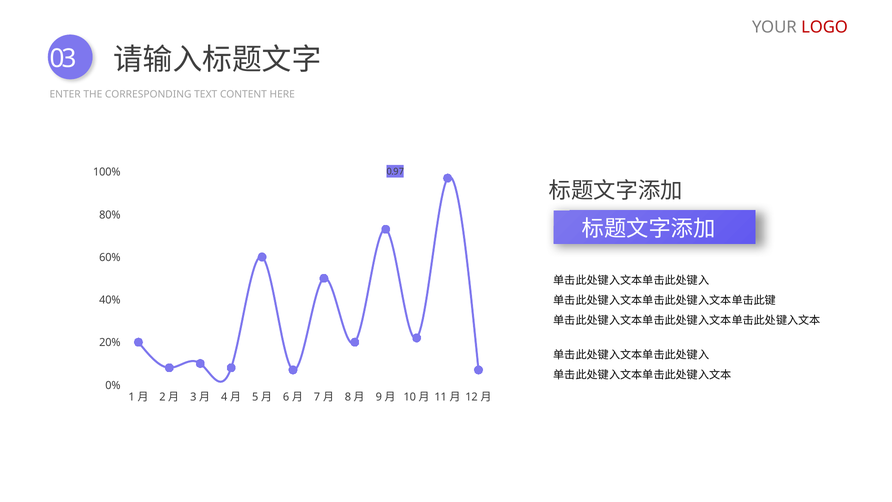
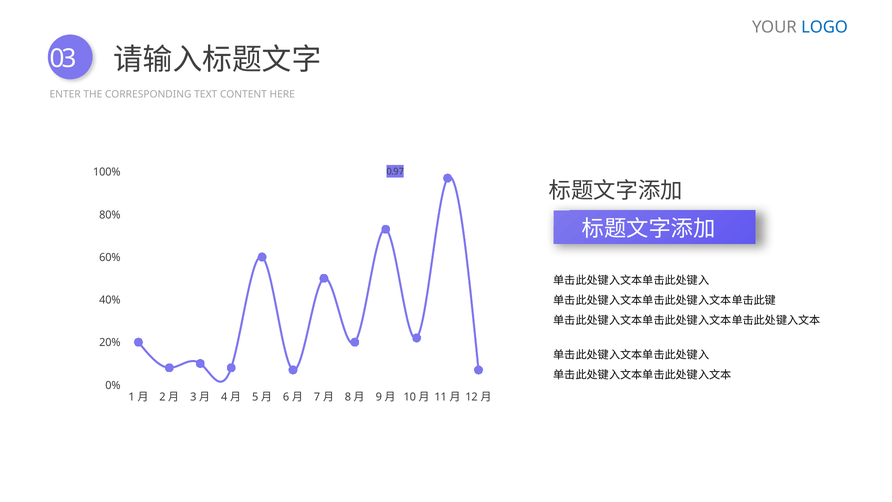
LOGO colour: red -> blue
